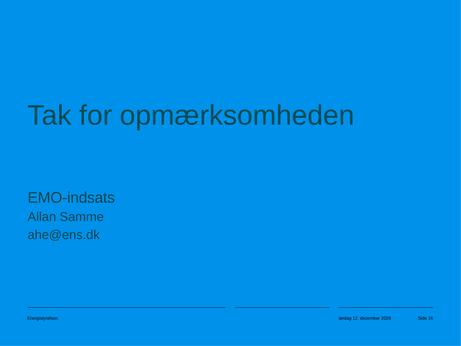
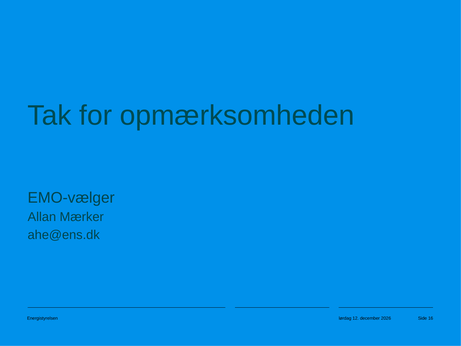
EMO-indsats: EMO-indsats -> EMO-vælger
Samme: Samme -> Mærker
